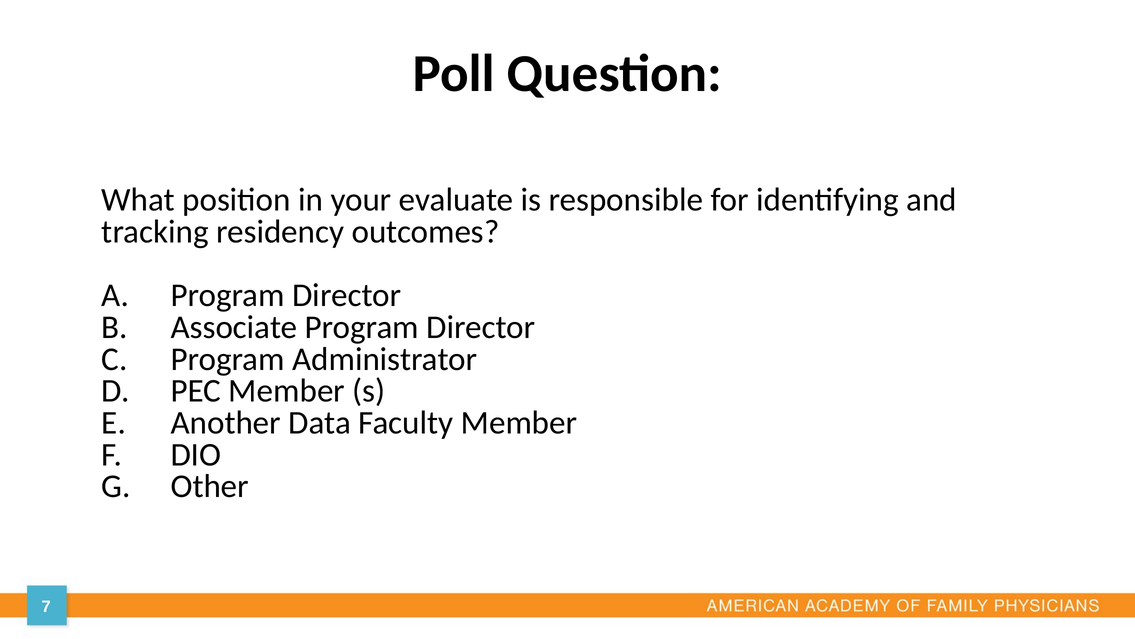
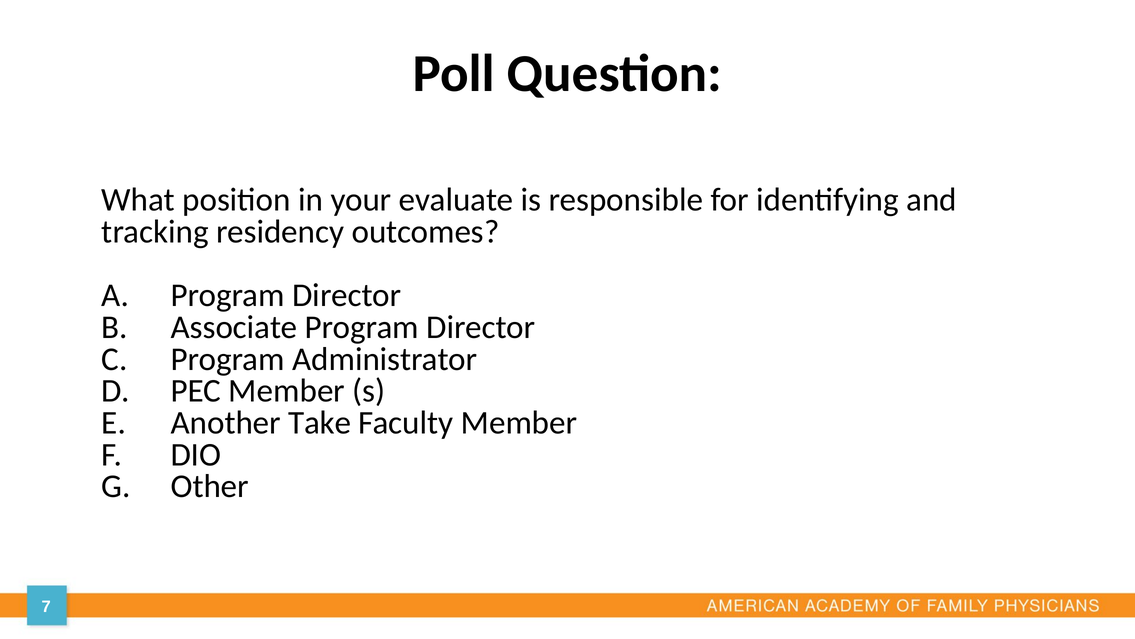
Data: Data -> Take
